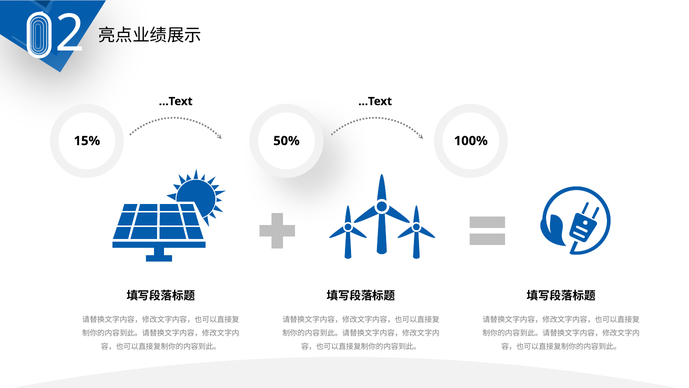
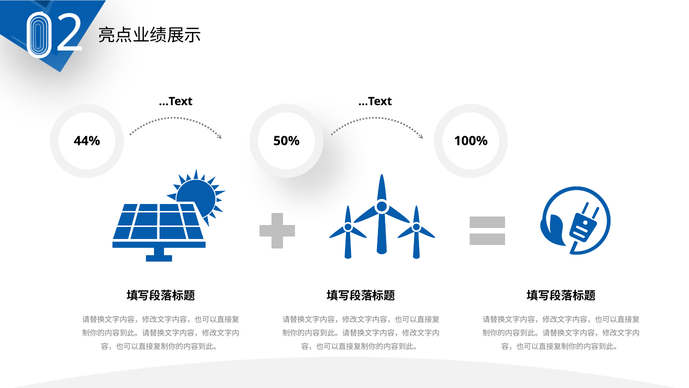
15%: 15% -> 44%
